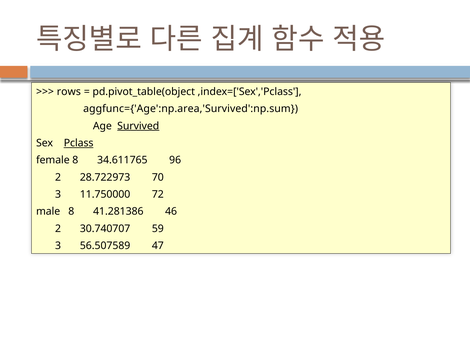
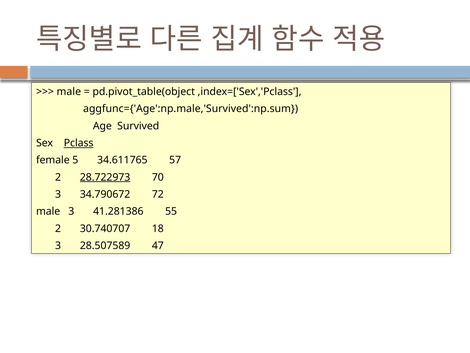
rows at (69, 92): rows -> male
aggfunc={'Age':np.area,'Survived':np.sum: aggfunc={'Age':np.area,'Survived':np.sum -> aggfunc={'Age':np.male,'Survived':np.sum
Survived underline: present -> none
female 8: 8 -> 5
96: 96 -> 57
28.722973 underline: none -> present
11.750000: 11.750000 -> 34.790672
male 8: 8 -> 3
46: 46 -> 55
59: 59 -> 18
56.507589: 56.507589 -> 28.507589
